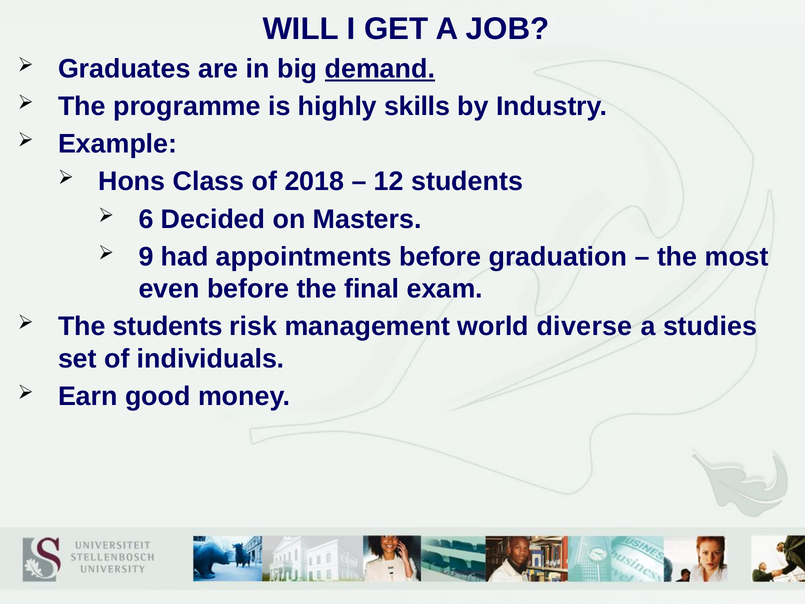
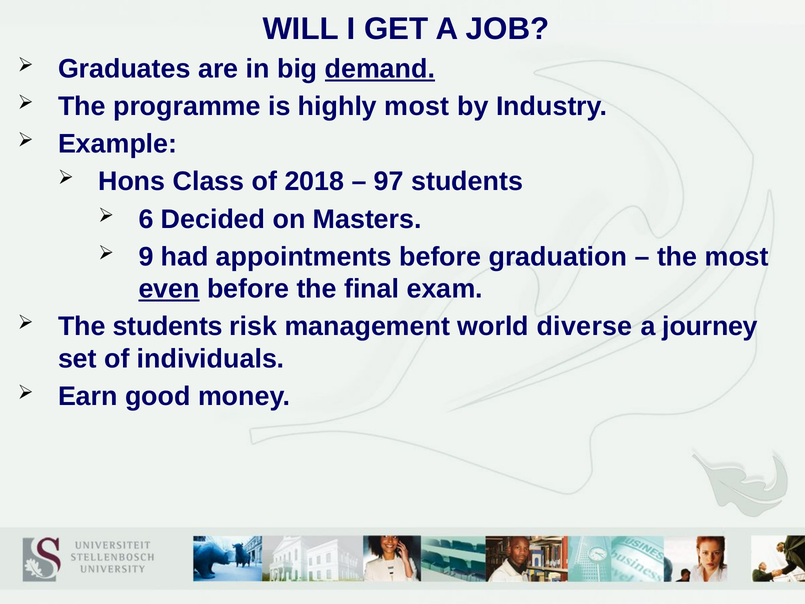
highly skills: skills -> most
12: 12 -> 97
even underline: none -> present
studies: studies -> journey
